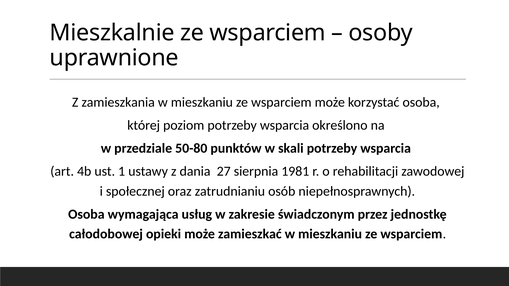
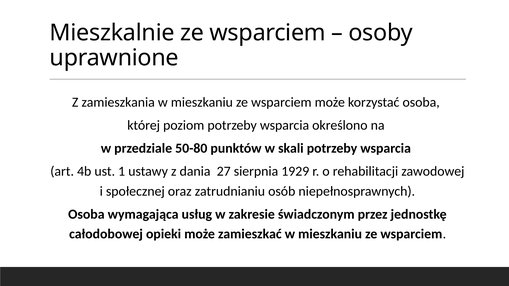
1981: 1981 -> 1929
